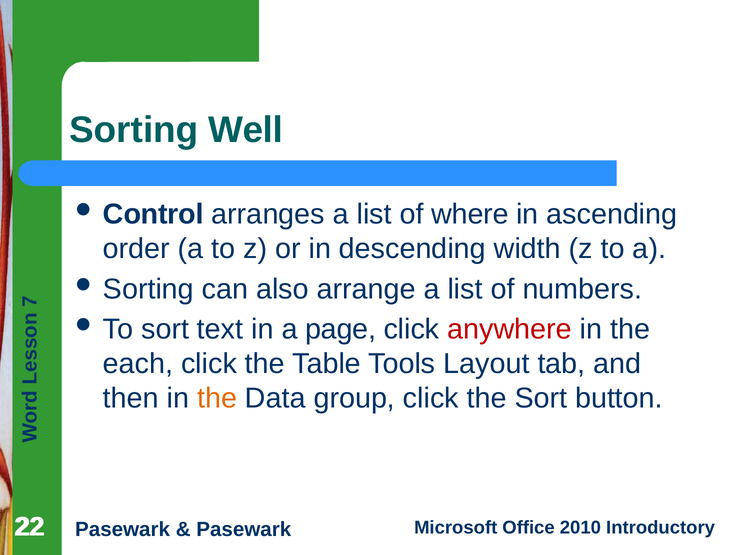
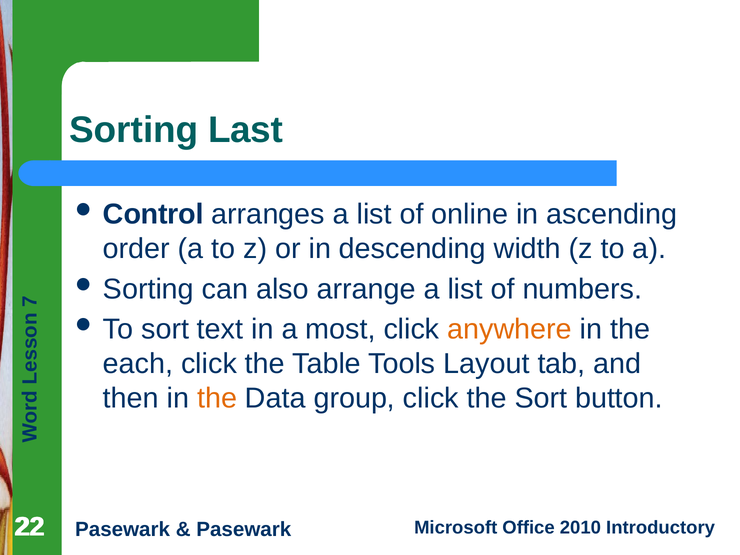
Well: Well -> Last
where: where -> online
page: page -> most
anywhere colour: red -> orange
